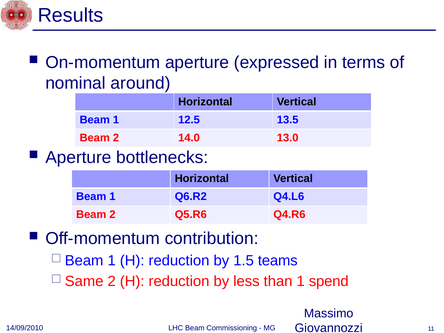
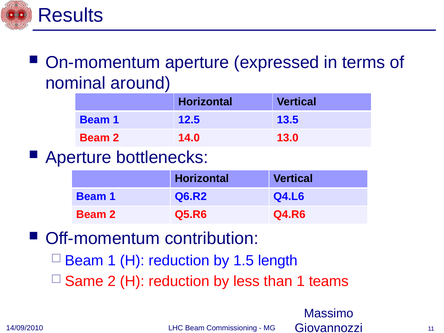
teams: teams -> length
spend: spend -> teams
